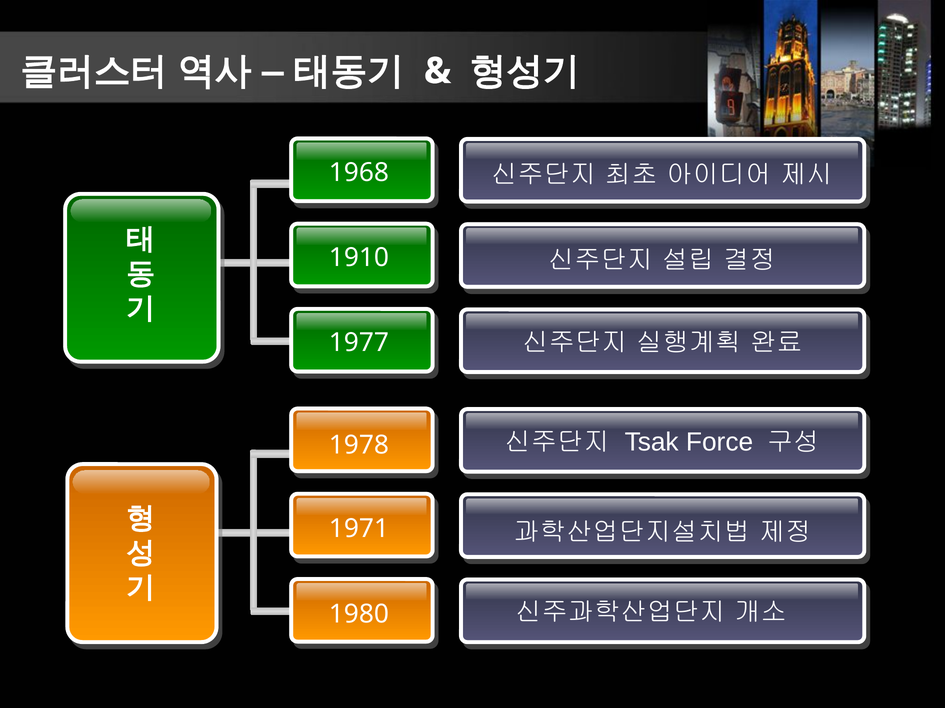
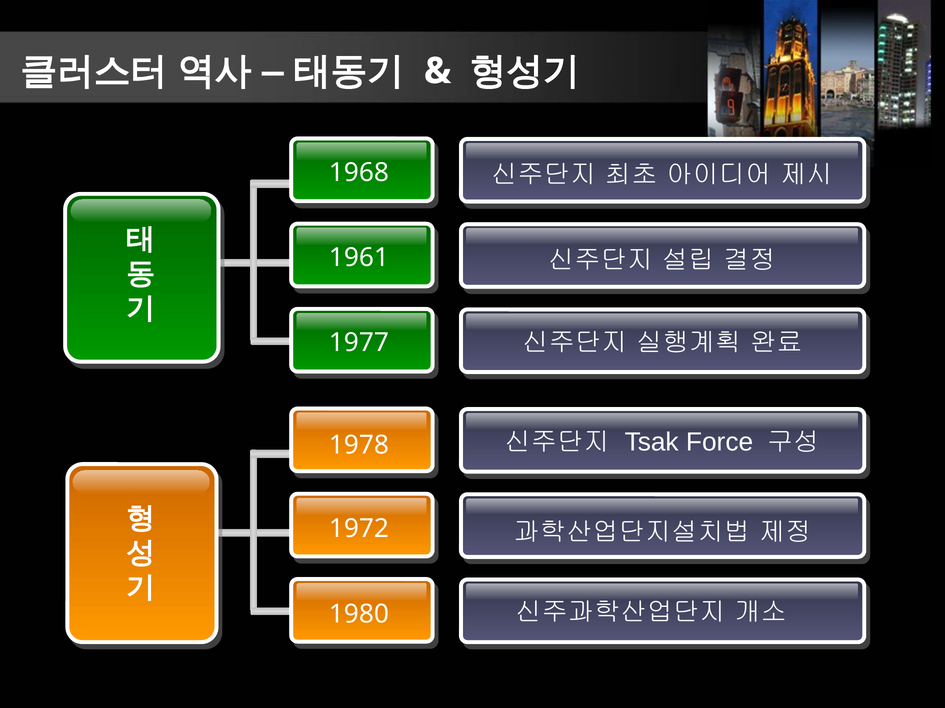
1910: 1910 -> 1961
1971: 1971 -> 1972
